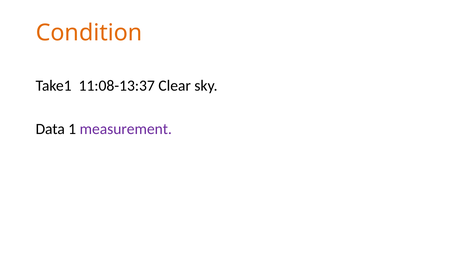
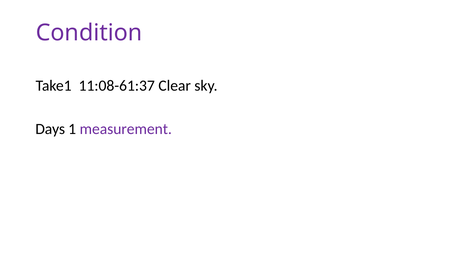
Condition colour: orange -> purple
11:08-13:37: 11:08-13:37 -> 11:08-61:37
Data: Data -> Days
